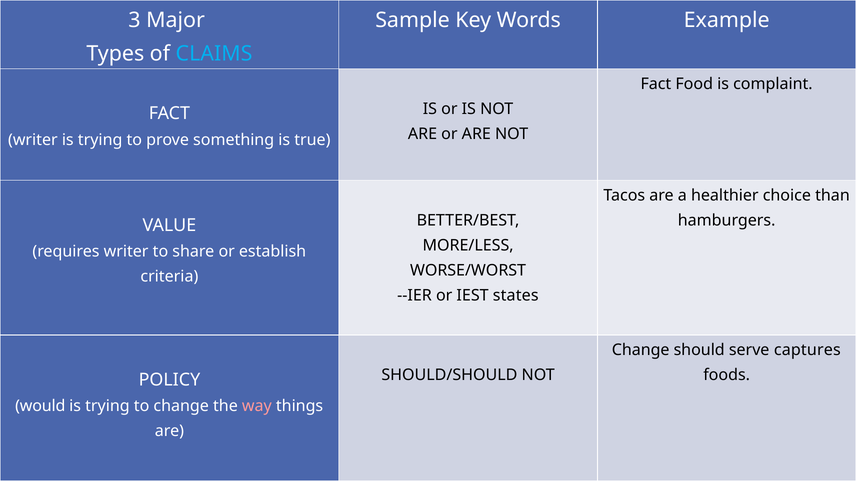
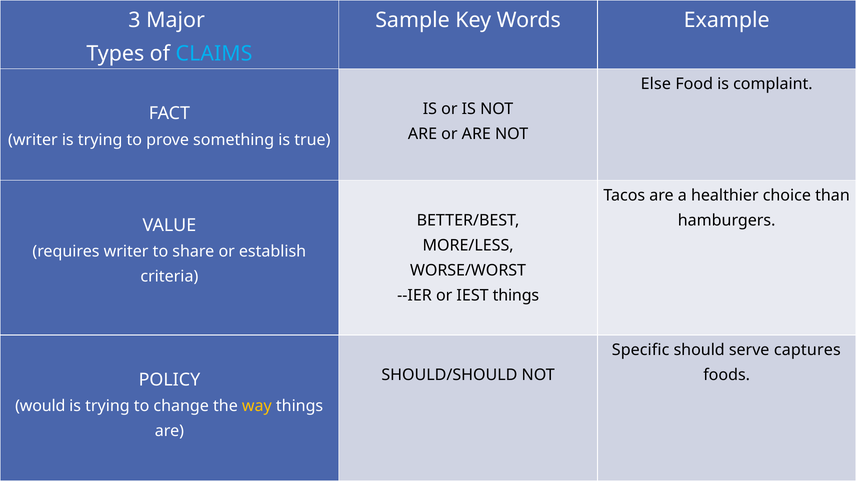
Fact at (656, 84): Fact -> Else
IEST states: states -> things
Change at (641, 350): Change -> Specific
way colour: pink -> yellow
